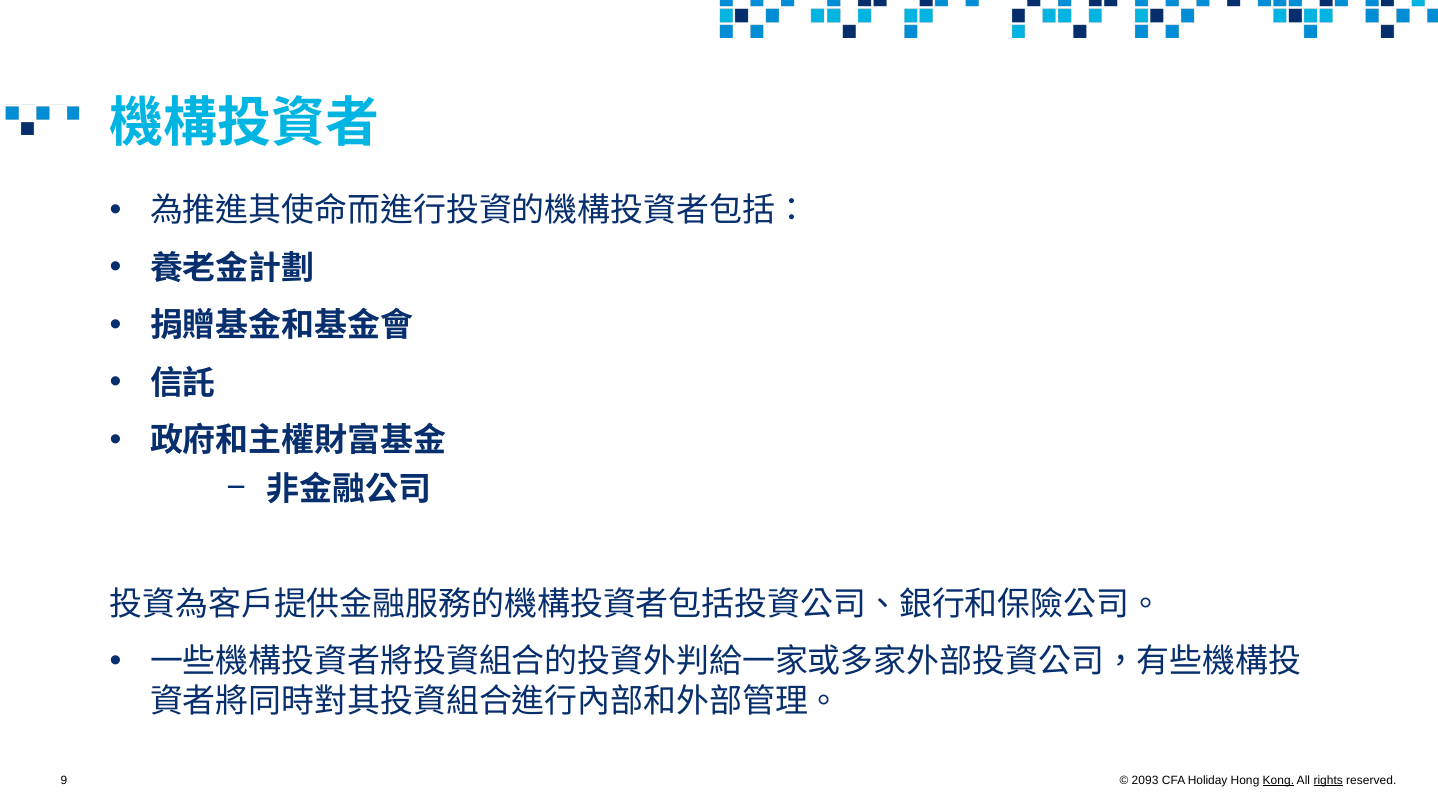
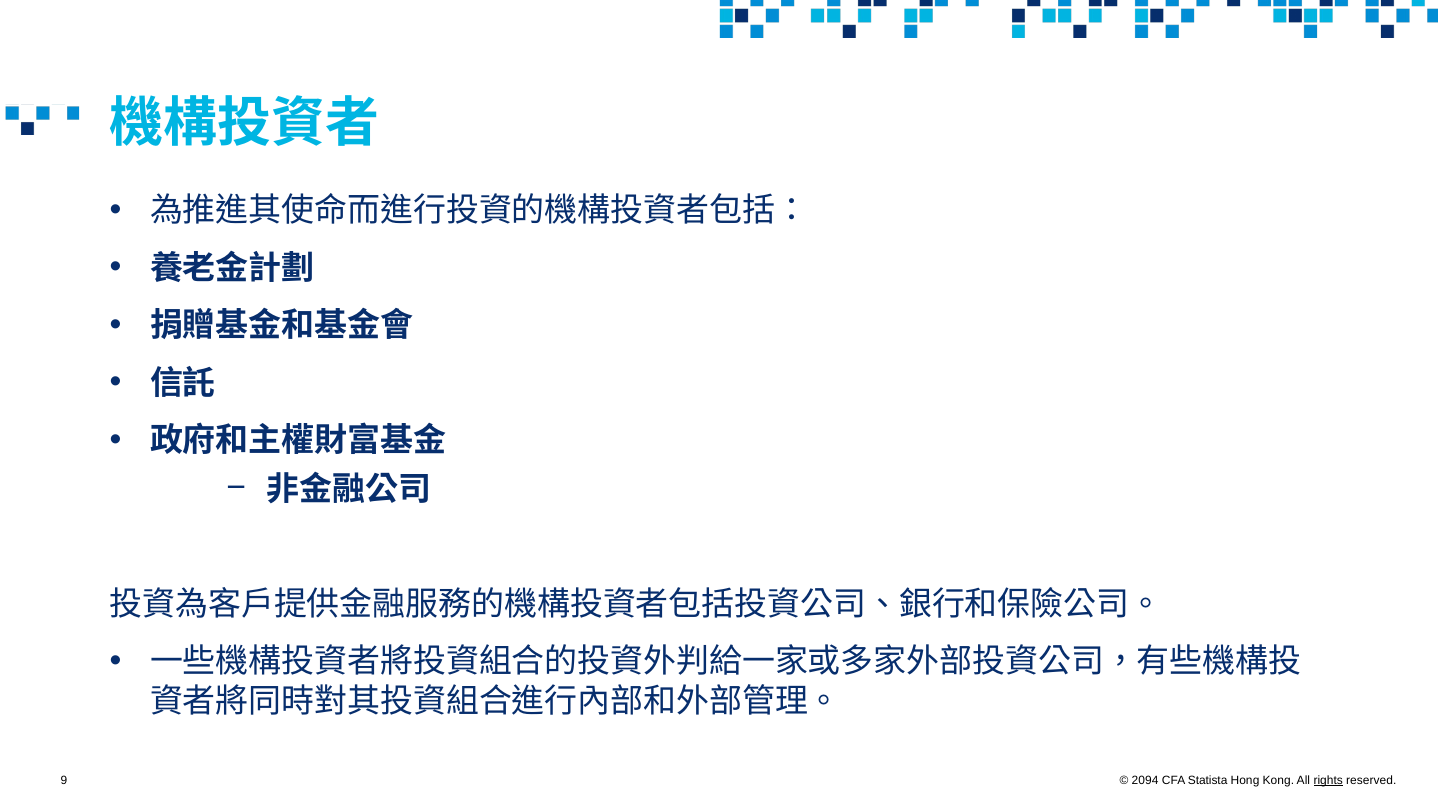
2093: 2093 -> 2094
Holiday: Holiday -> Statista
Kong underline: present -> none
